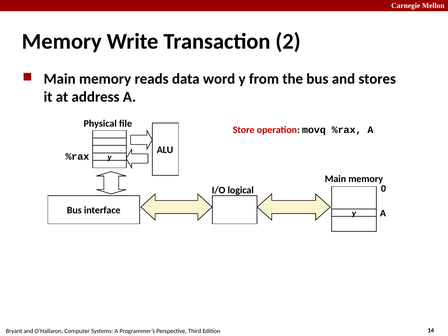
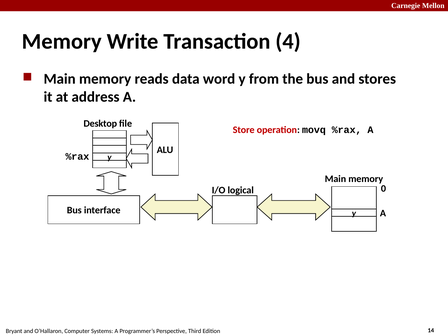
2: 2 -> 4
Physical: Physical -> Desktop
